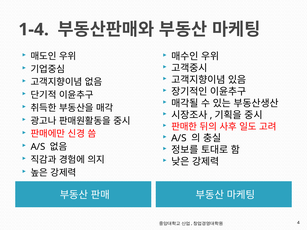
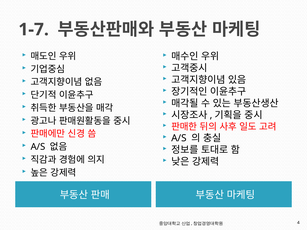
1-4: 1-4 -> 1-7
